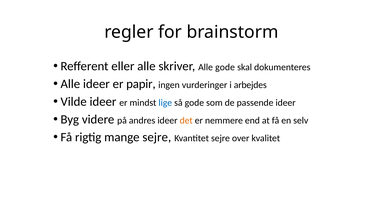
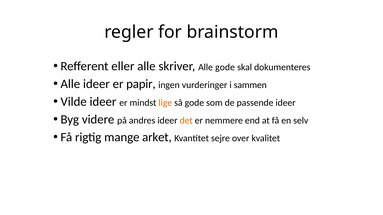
arbejdes: arbejdes -> sammen
lige colour: blue -> orange
mange sejre: sejre -> arket
